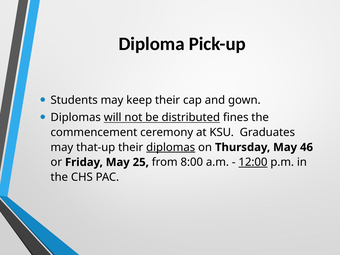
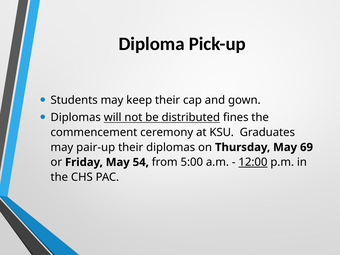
that-up: that-up -> pair-up
diplomas at (171, 147) underline: present -> none
46: 46 -> 69
25: 25 -> 54
8:00: 8:00 -> 5:00
